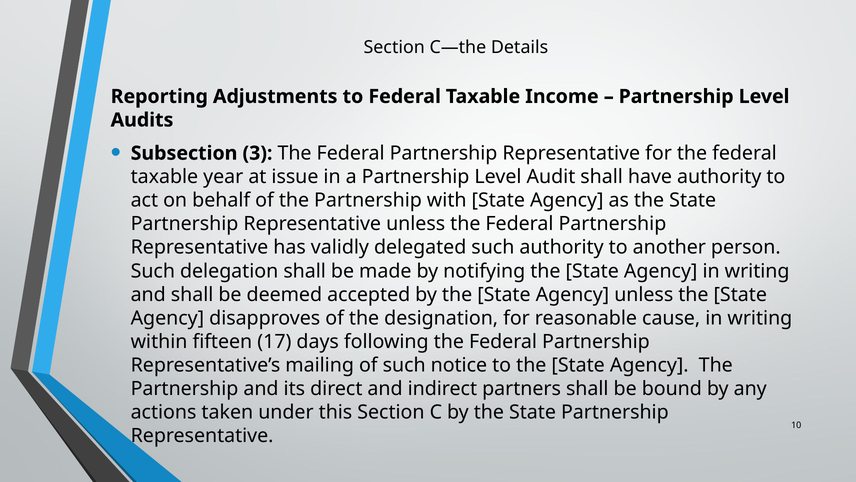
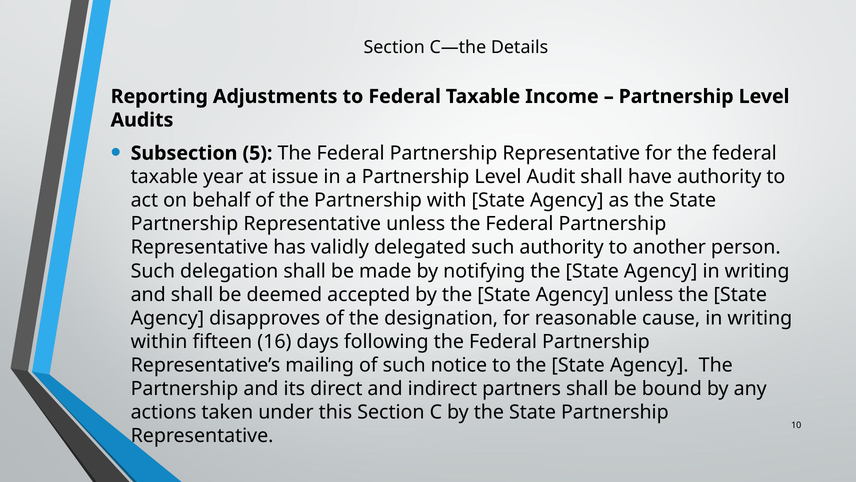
3: 3 -> 5
17: 17 -> 16
